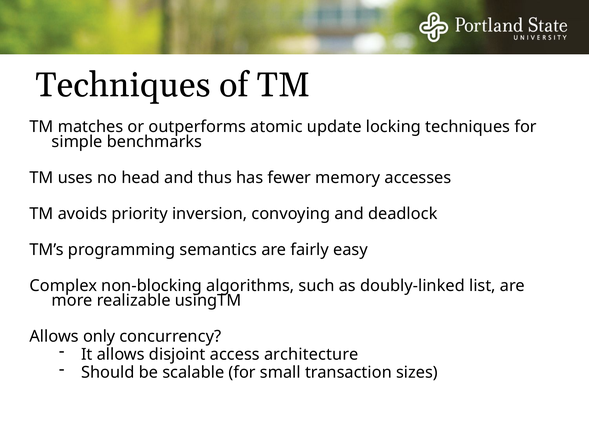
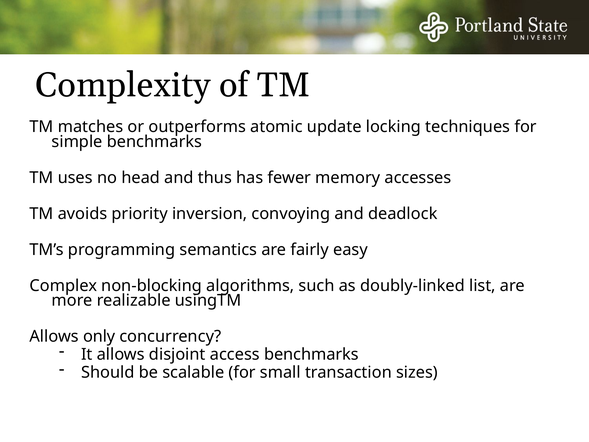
Techniques at (123, 85): Techniques -> Complexity
access architecture: architecture -> benchmarks
